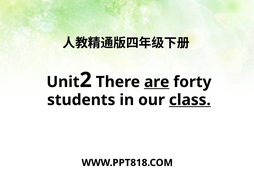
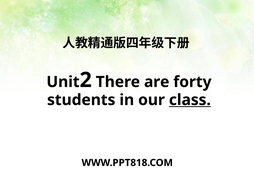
are underline: present -> none
